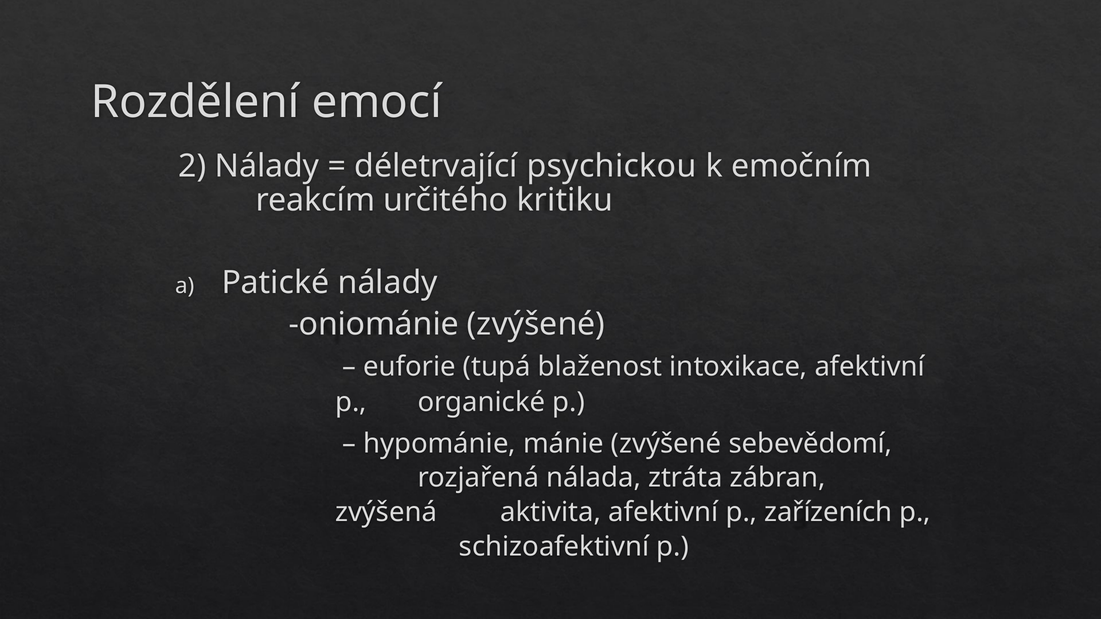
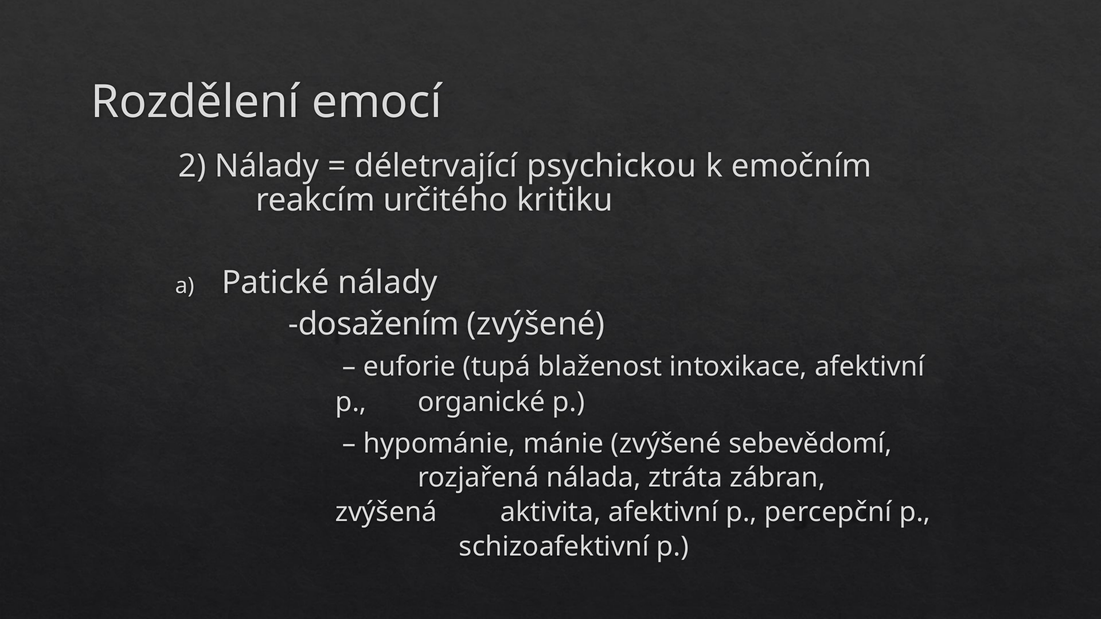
oniománie: oniománie -> dosažením
zařízeních: zařízeních -> percepční
